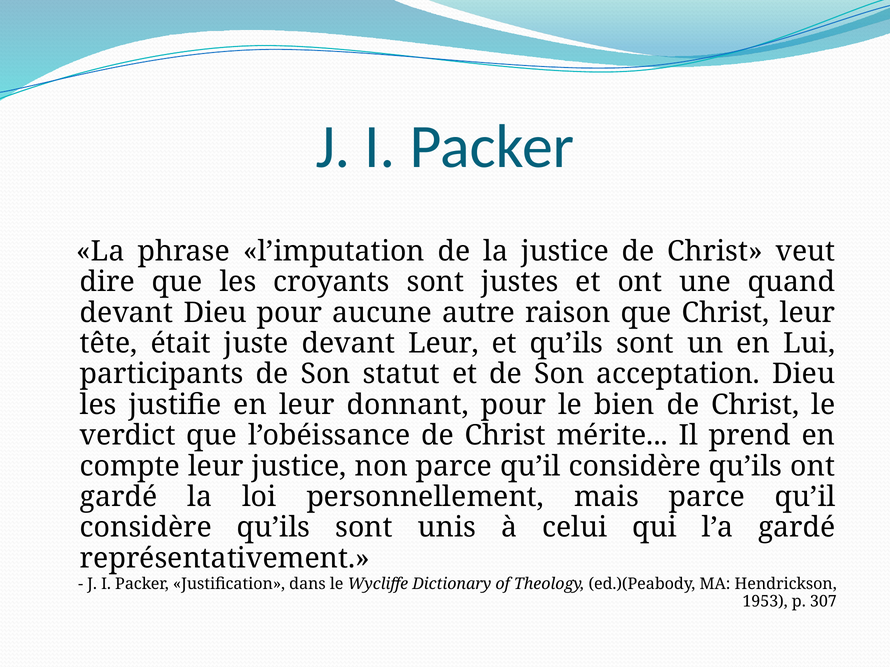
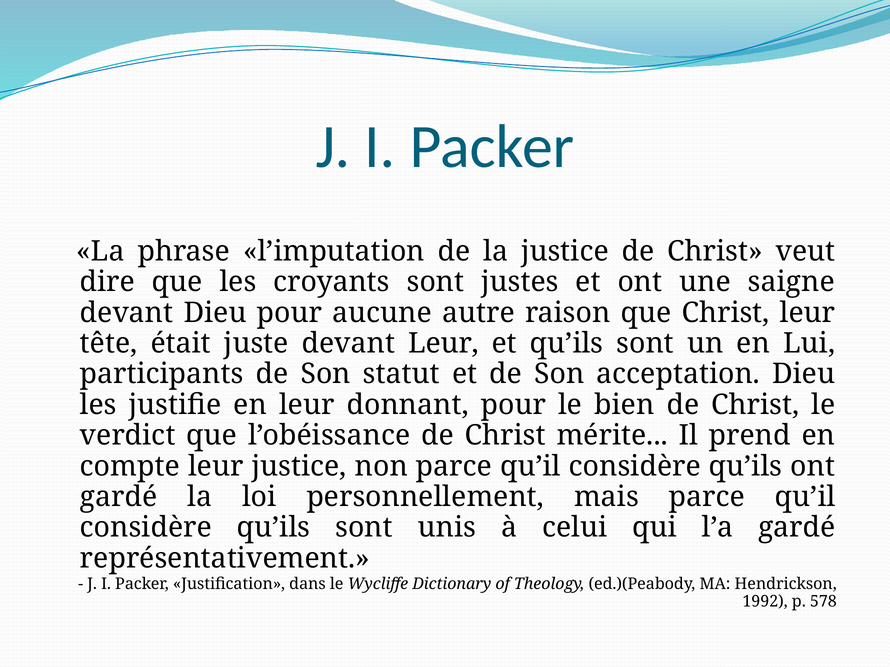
quand: quand -> saigne
1953: 1953 -> 1992
307: 307 -> 578
